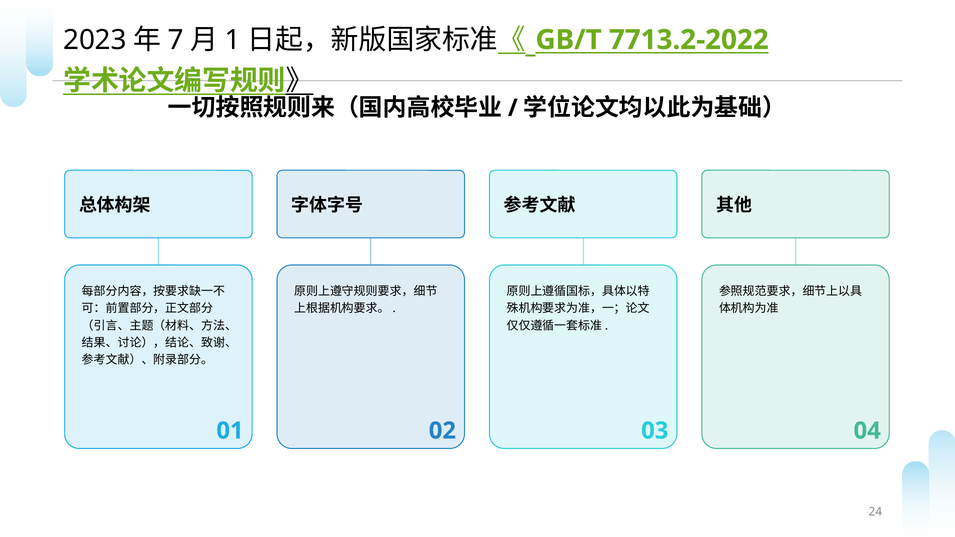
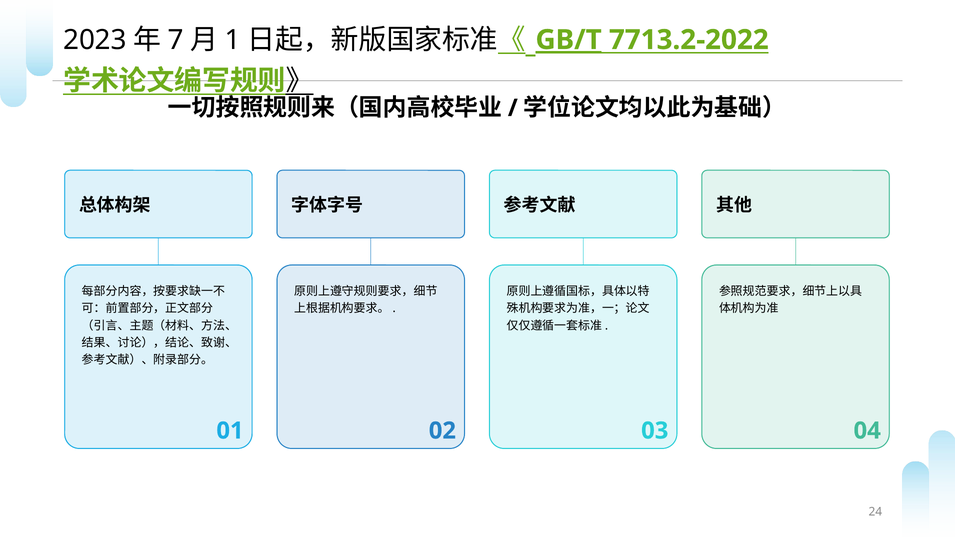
GB/T underline: none -> present
